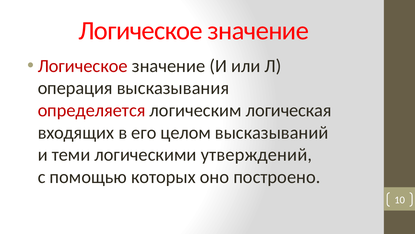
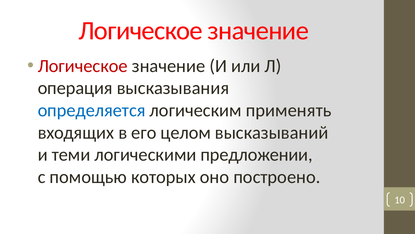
определяется colour: red -> blue
логическая: логическая -> применять
утверждений: утверждений -> предложении
